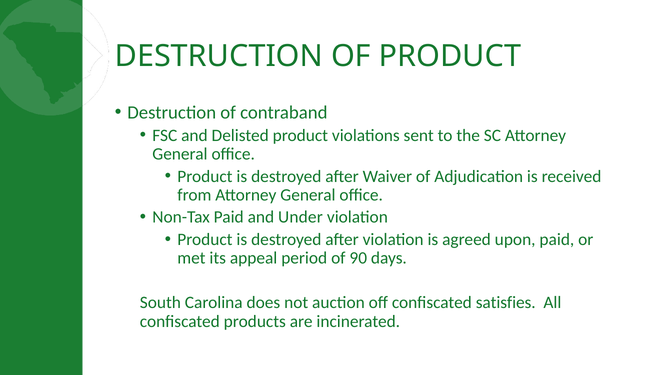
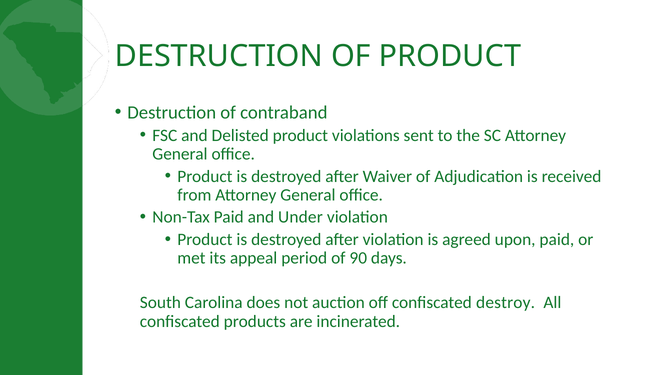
satisfies: satisfies -> destroy
